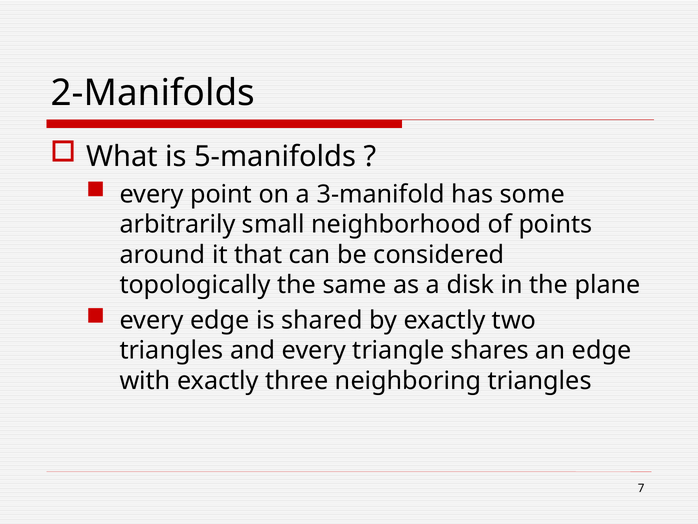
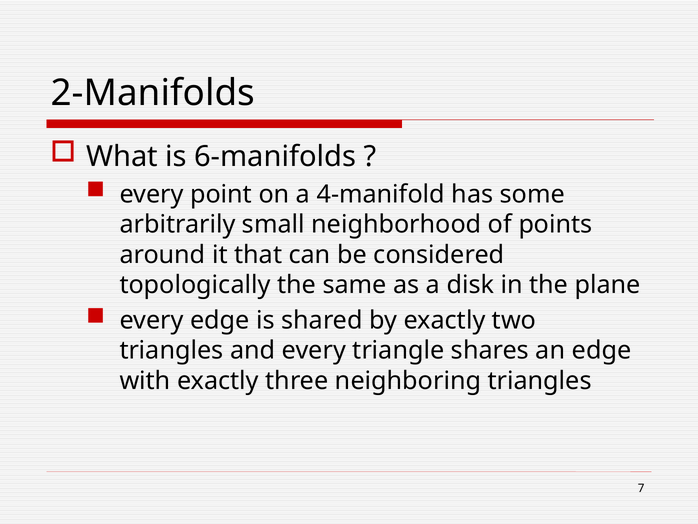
5-manifolds: 5-manifolds -> 6-manifolds
3-manifold: 3-manifold -> 4-manifold
